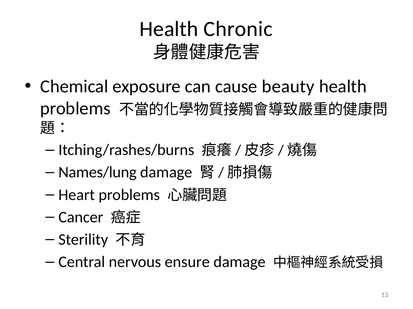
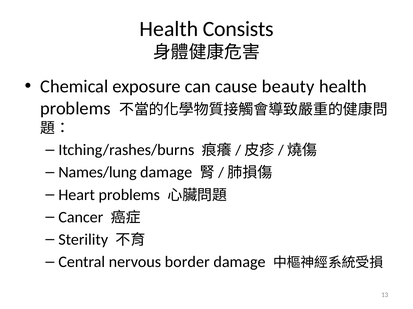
Chronic: Chronic -> Consists
ensure: ensure -> border
